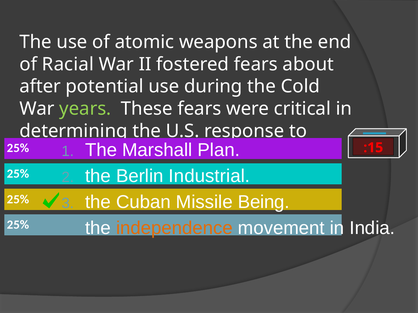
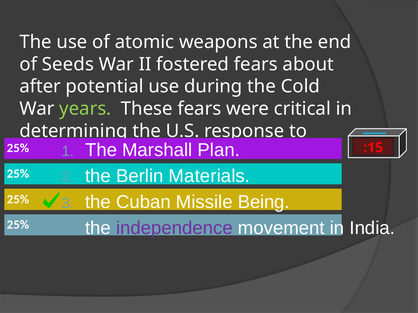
Racial: Racial -> Seeds
Industrial: Industrial -> Materials
independence colour: orange -> purple
